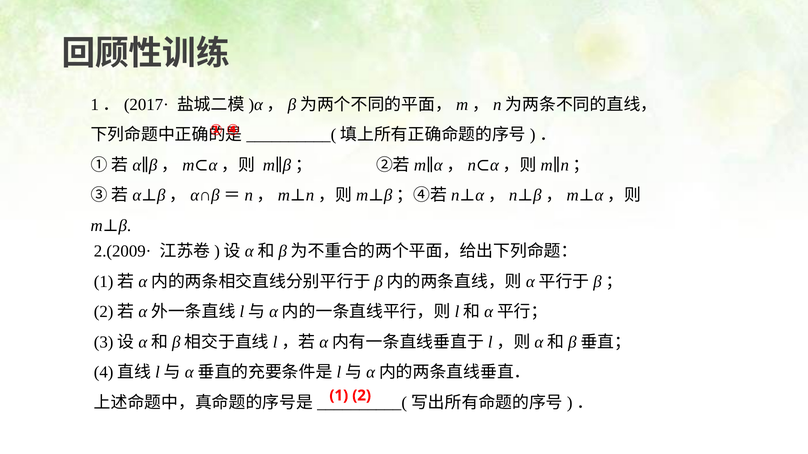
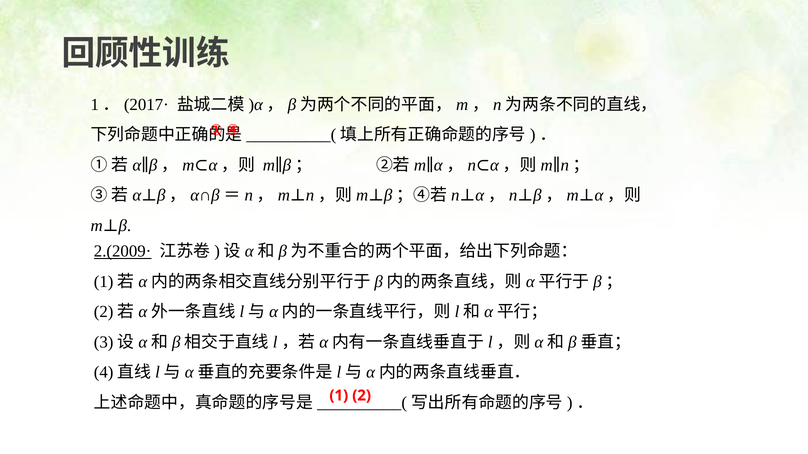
2.(2009· underline: none -> present
